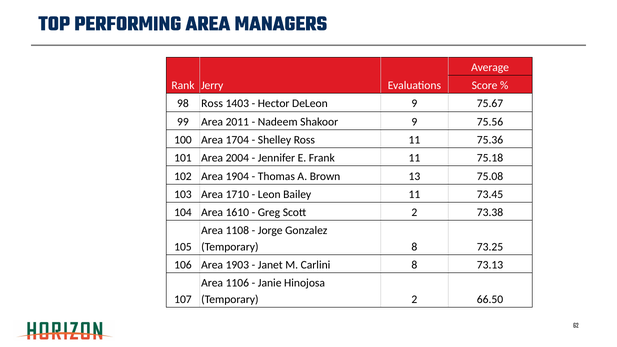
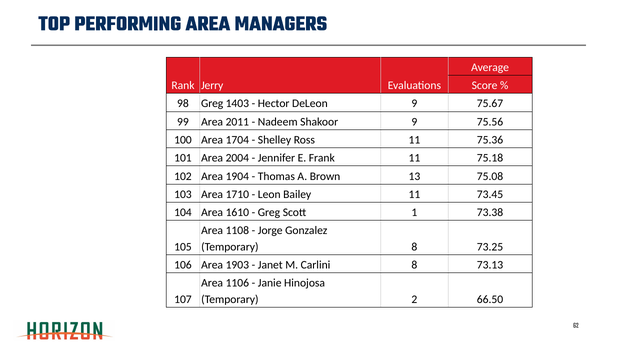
98 Ross: Ross -> Greg
Scott 2: 2 -> 1
